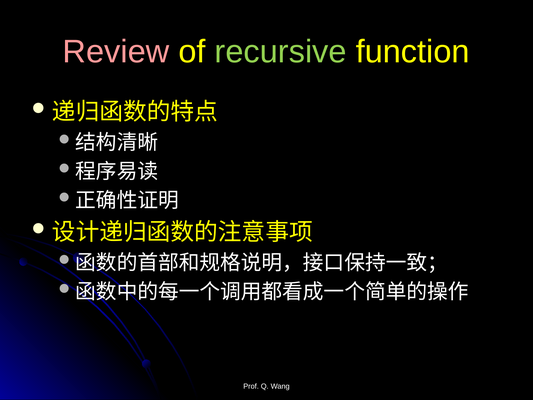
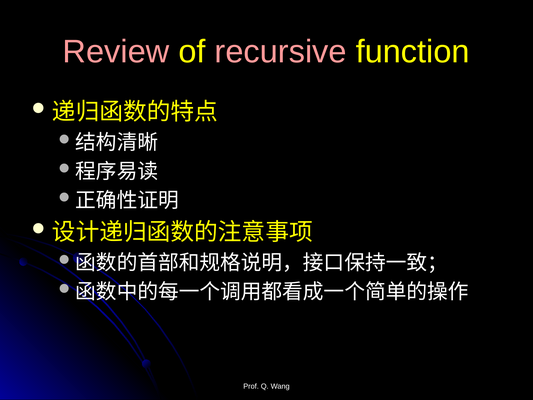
recursive colour: light green -> pink
